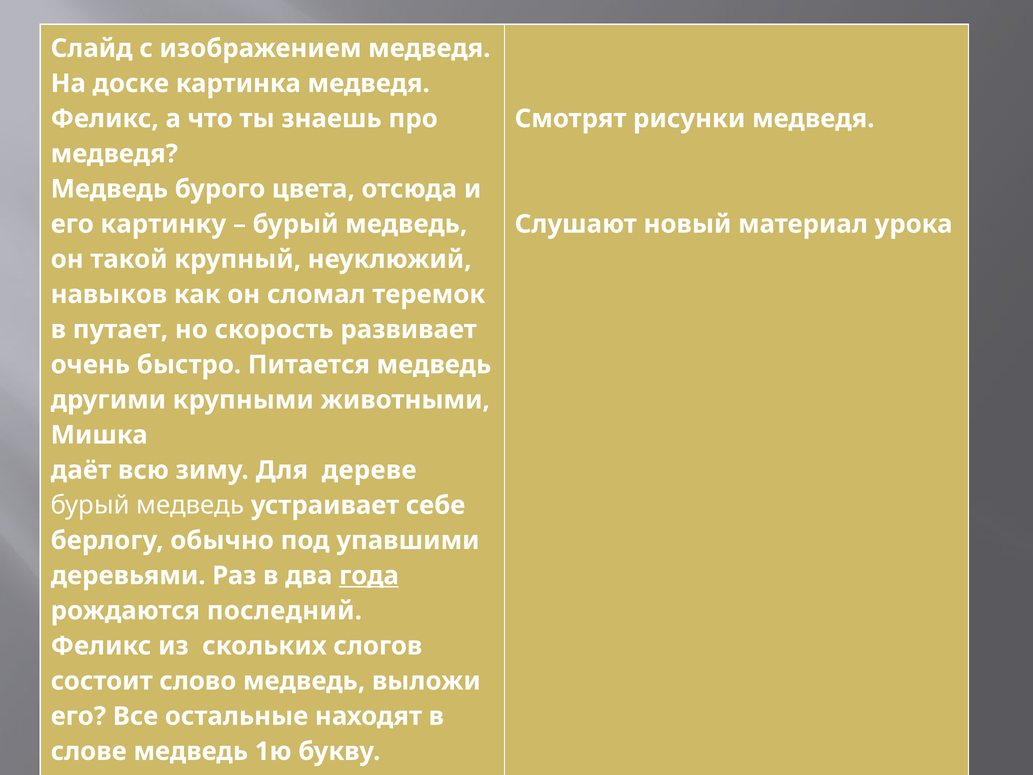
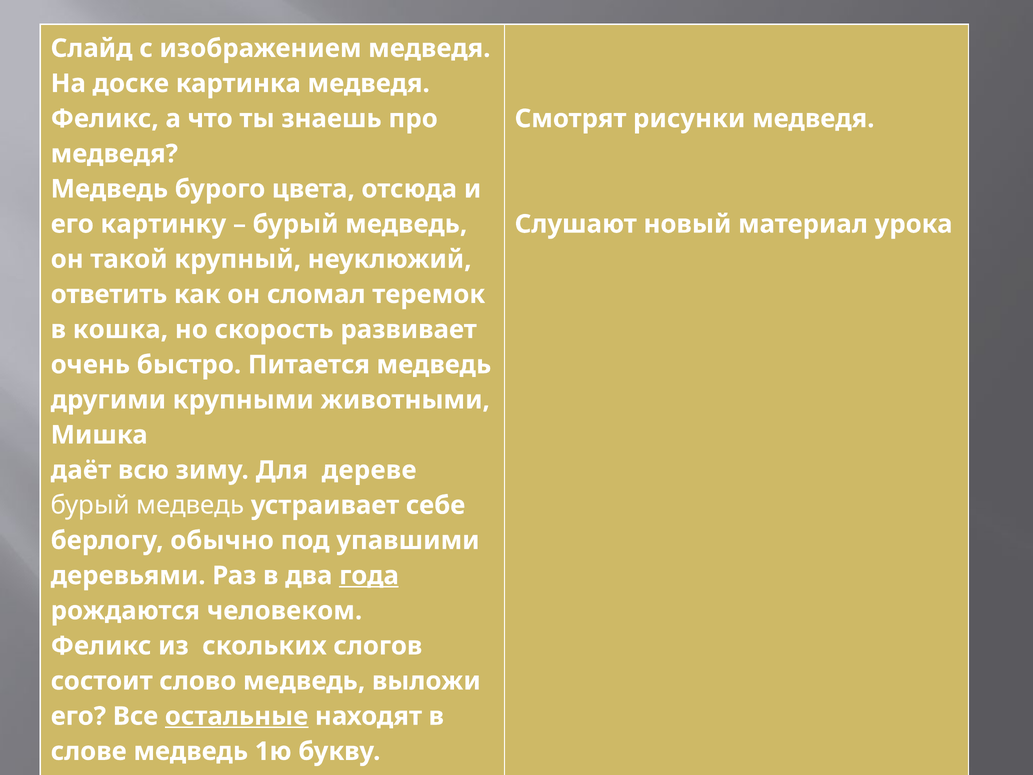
навыков: навыков -> ответить
путает: путает -> кошка
последний: последний -> человеком
остальные underline: none -> present
